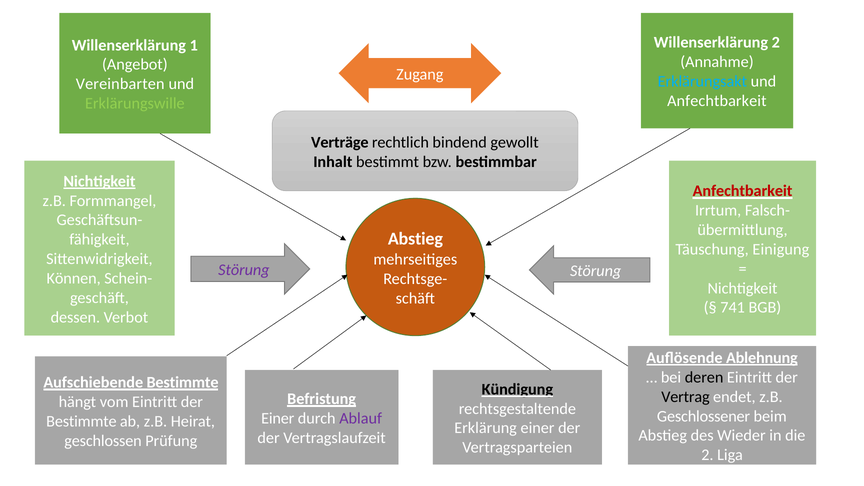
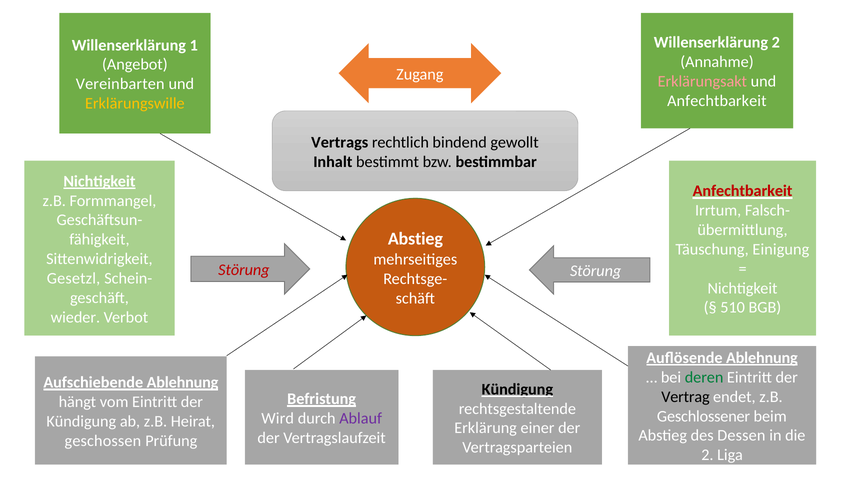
Erklärungsakt colour: light blue -> pink
Erklärungswille colour: light green -> yellow
Verträge: Verträge -> Vertrags
Störung at (244, 270) colour: purple -> red
Können: Können -> Gesetzl
741: 741 -> 510
dessen: dessen -> wieder
deren colour: black -> green
Aufschiebende Bestimmte: Bestimmte -> Ablehnung
Einer at (278, 418): Einer -> Wird
Bestimmte at (81, 421): Bestimmte -> Kündigung
Wieder: Wieder -> Dessen
geschlossen: geschlossen -> geschossen
